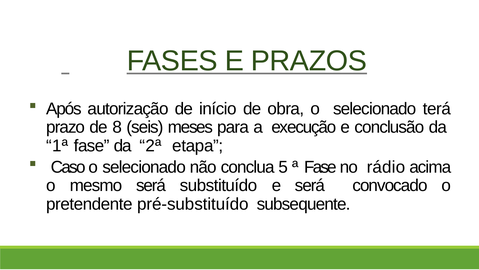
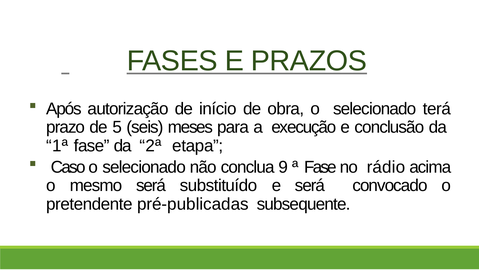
8: 8 -> 5
5: 5 -> 9
pré-substituído: pré-substituído -> pré-publicadas
